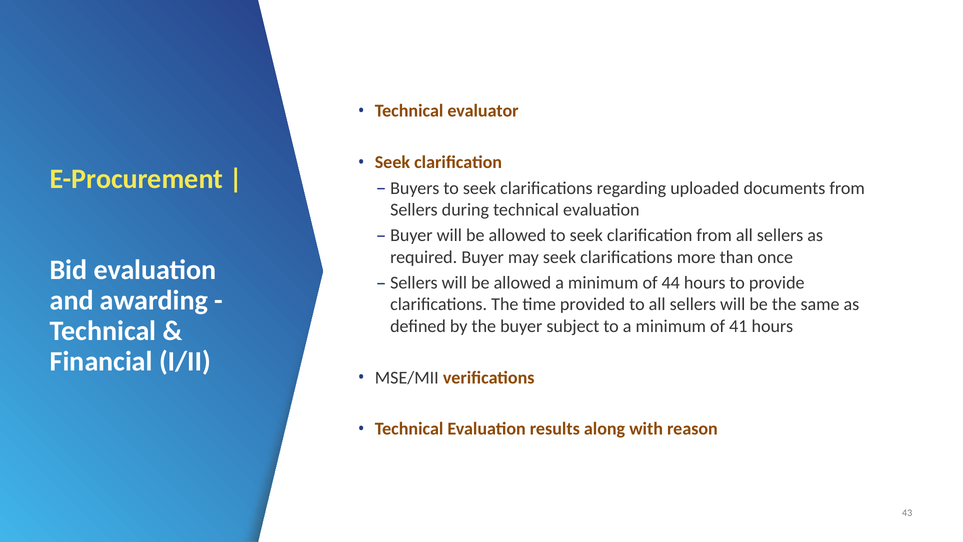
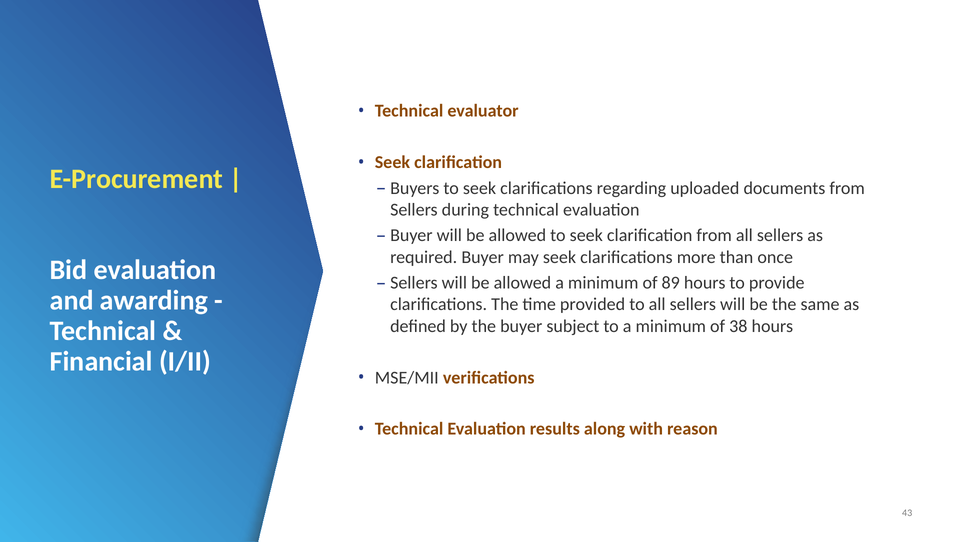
44: 44 -> 89
41: 41 -> 38
